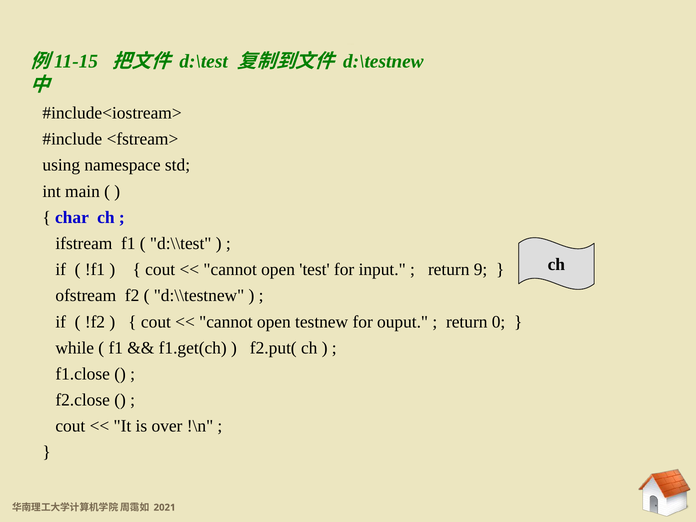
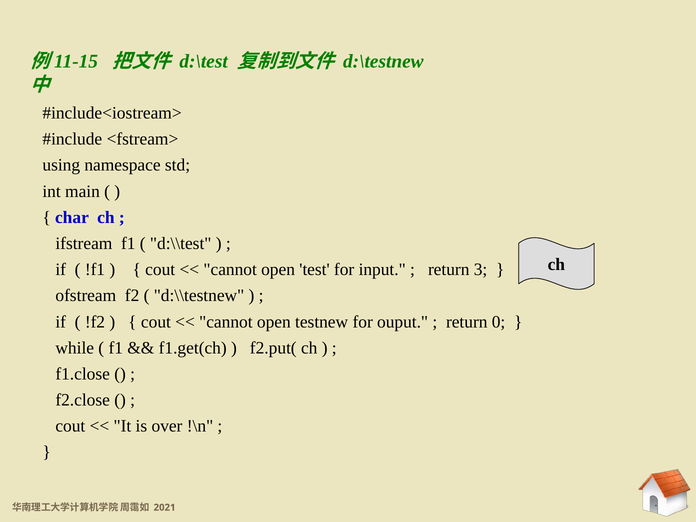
9: 9 -> 3
